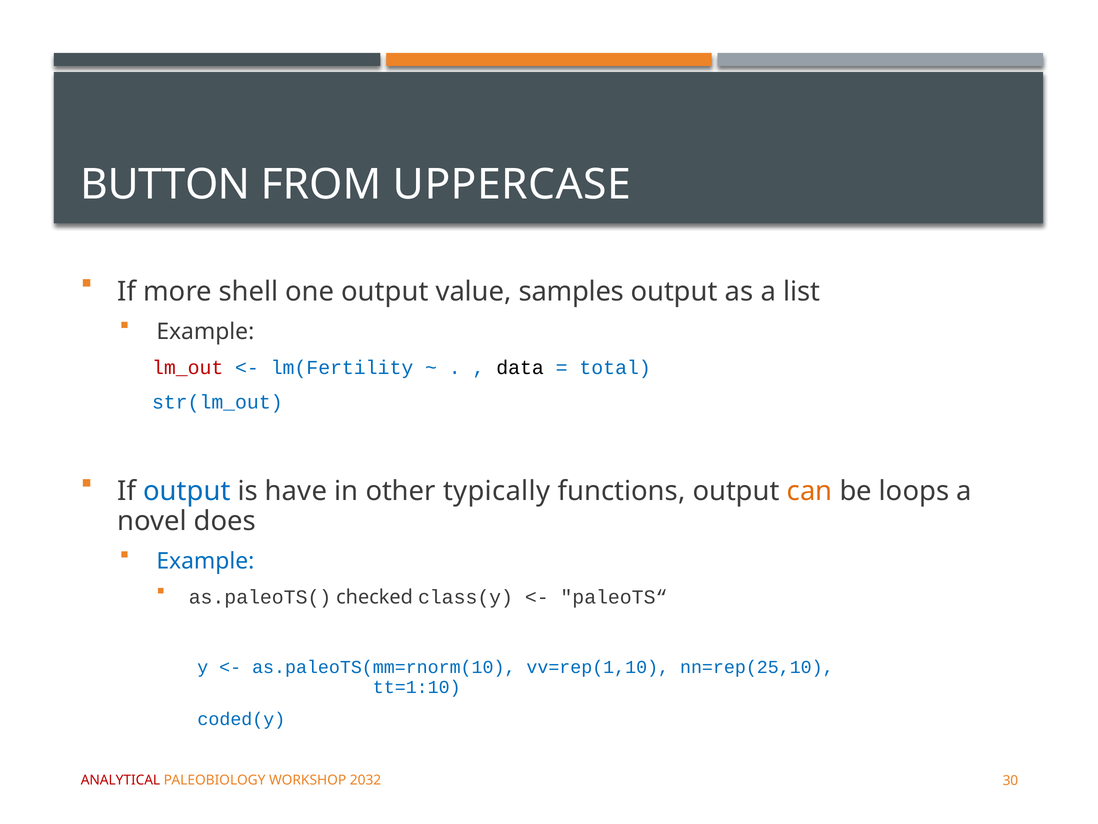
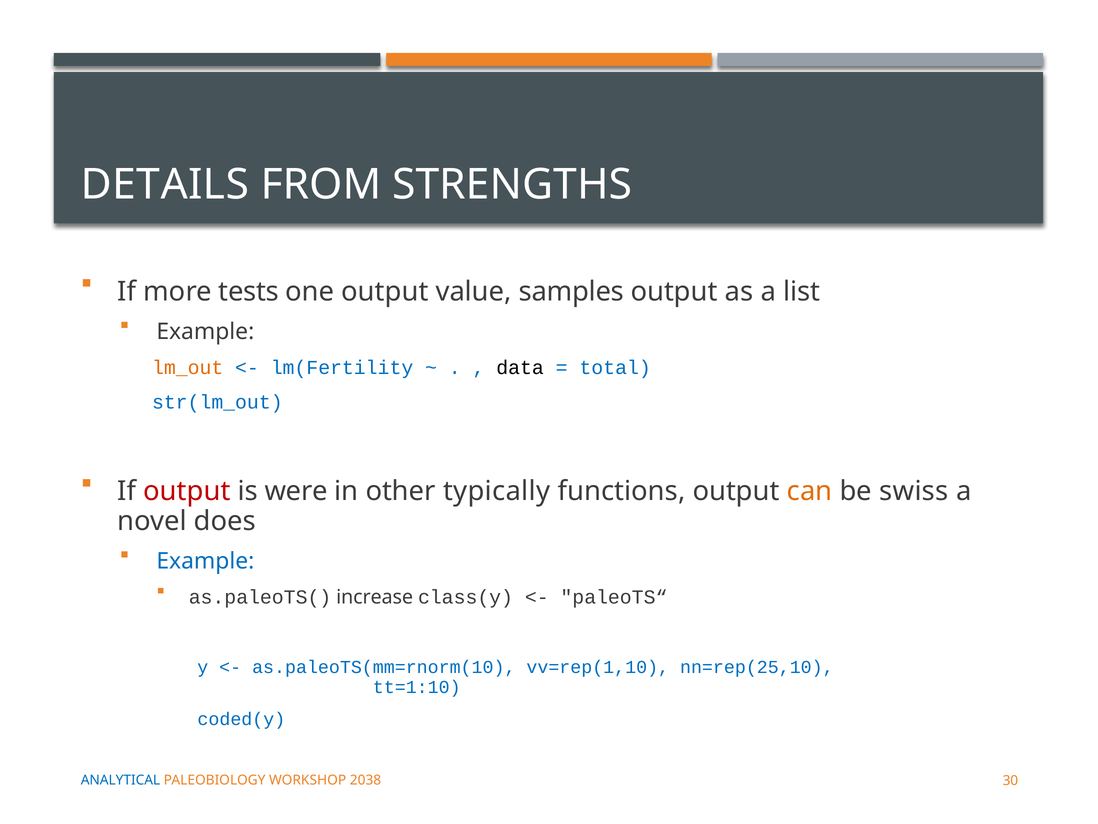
BUTTON: BUTTON -> DETAILS
UPPERCASE: UPPERCASE -> STRENGTHS
shell: shell -> tests
lm_out colour: red -> orange
output at (187, 491) colour: blue -> red
have: have -> were
loops: loops -> swiss
checked: checked -> increase
ANALYTICAL colour: red -> blue
2032: 2032 -> 2038
